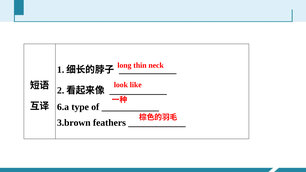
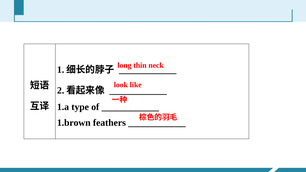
6.a: 6.a -> 1.a
3.brown: 3.brown -> 1.brown
